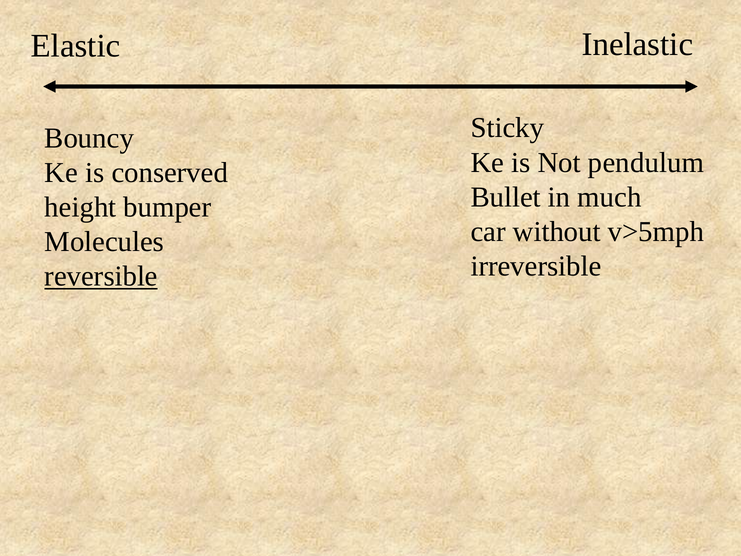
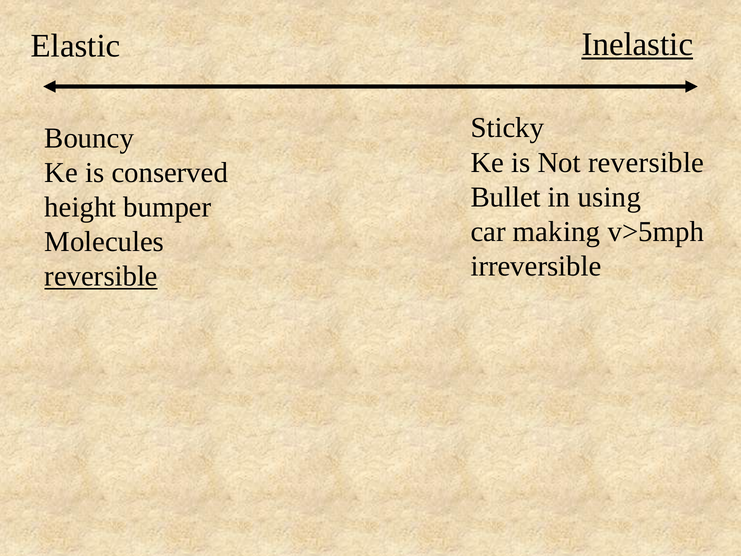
Inelastic underline: none -> present
Not pendulum: pendulum -> reversible
much: much -> using
without: without -> making
